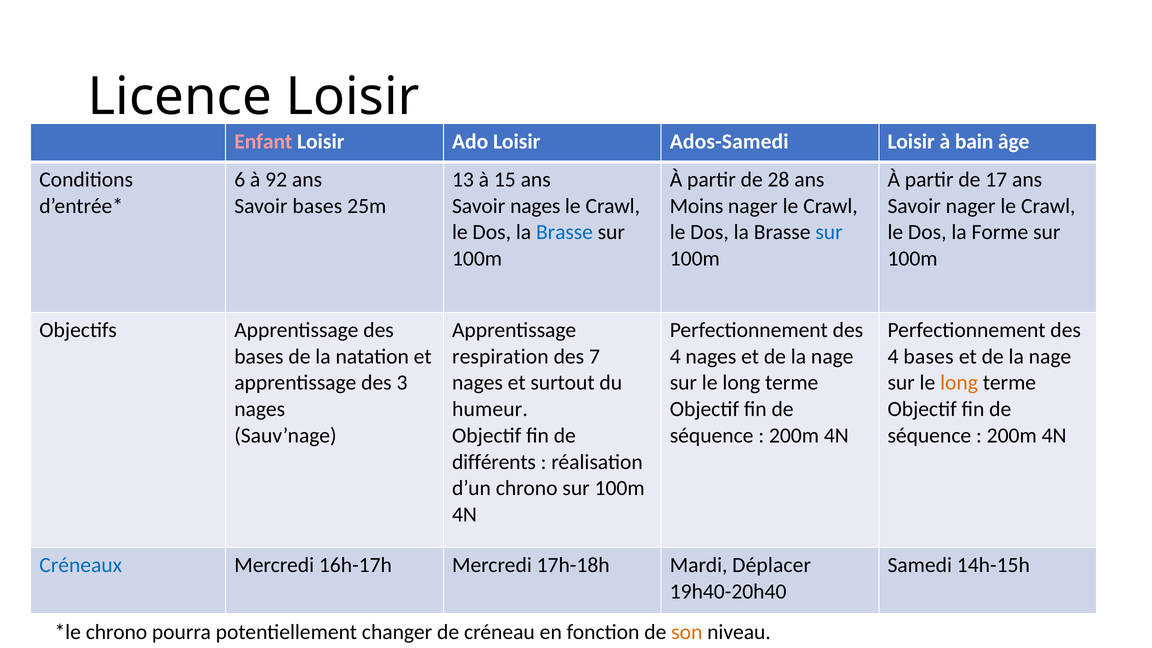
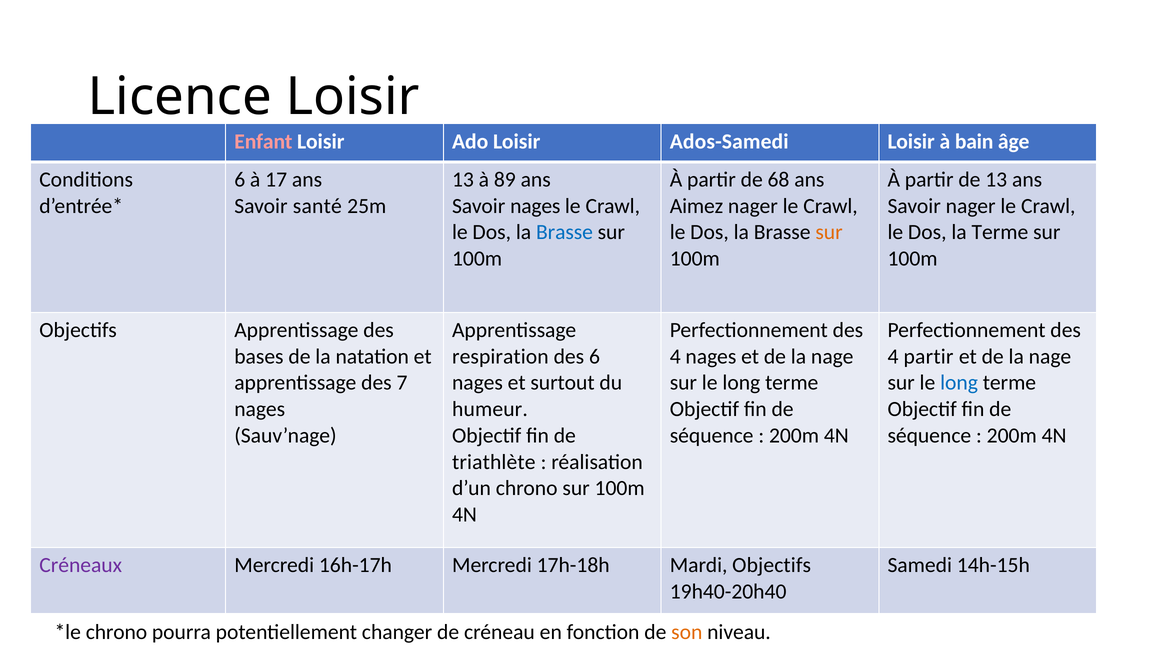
92: 92 -> 17
15: 15 -> 89
28: 28 -> 68
de 17: 17 -> 13
Savoir bases: bases -> santé
Moins: Moins -> Aimez
sur at (829, 232) colour: blue -> orange
la Forme: Forme -> Terme
des 7: 7 -> 6
4 bases: bases -> partir
3: 3 -> 7
long at (959, 383) colour: orange -> blue
différents: différents -> triathlète
Créneaux colour: blue -> purple
Mardi Déplacer: Déplacer -> Objectifs
